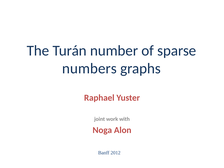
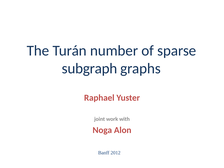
numbers: numbers -> subgraph
